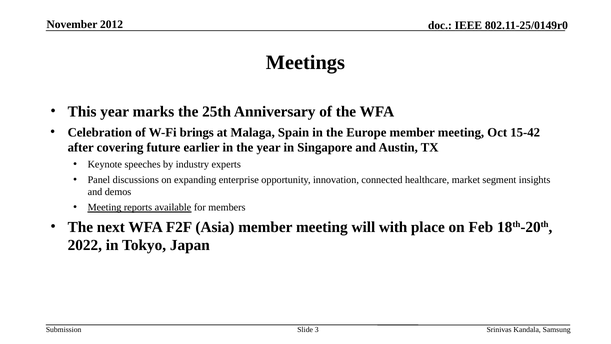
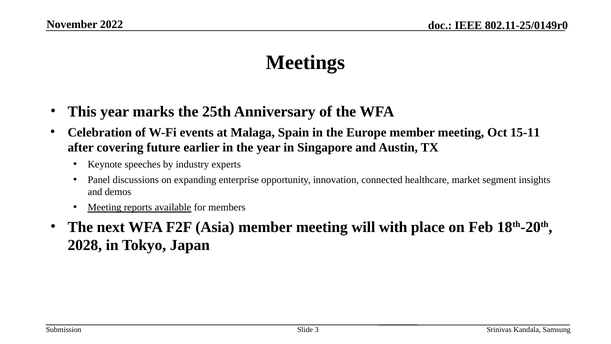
2012: 2012 -> 2022
brings: brings -> events
15-42: 15-42 -> 15-11
2022: 2022 -> 2028
